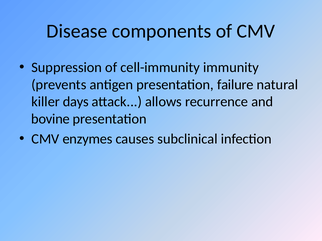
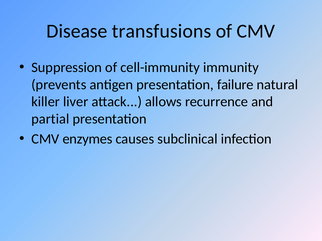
components: components -> transfusions
days: days -> liver
bovine: bovine -> partial
